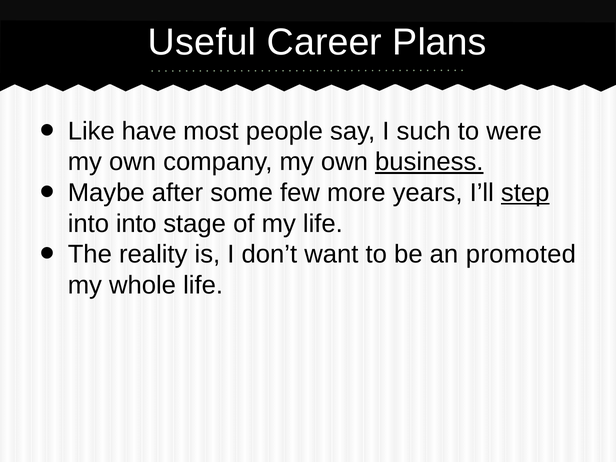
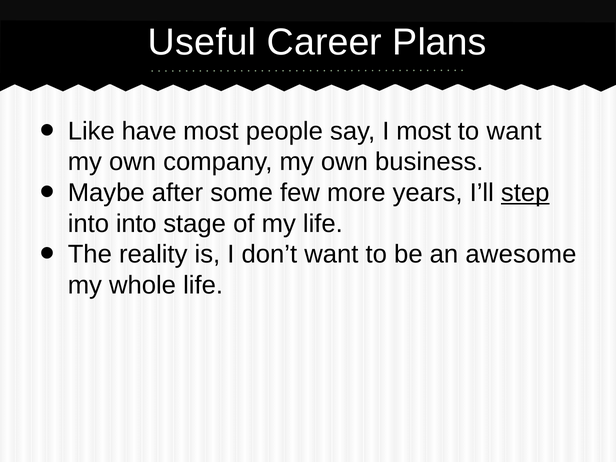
I such: such -> most
to were: were -> want
business underline: present -> none
promoted: promoted -> awesome
